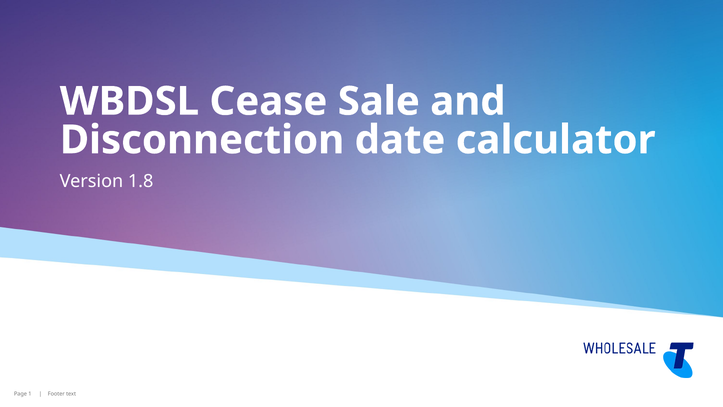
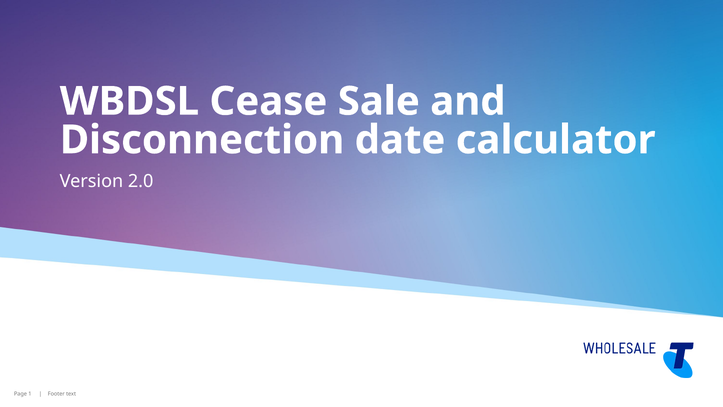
1.8: 1.8 -> 2.0
